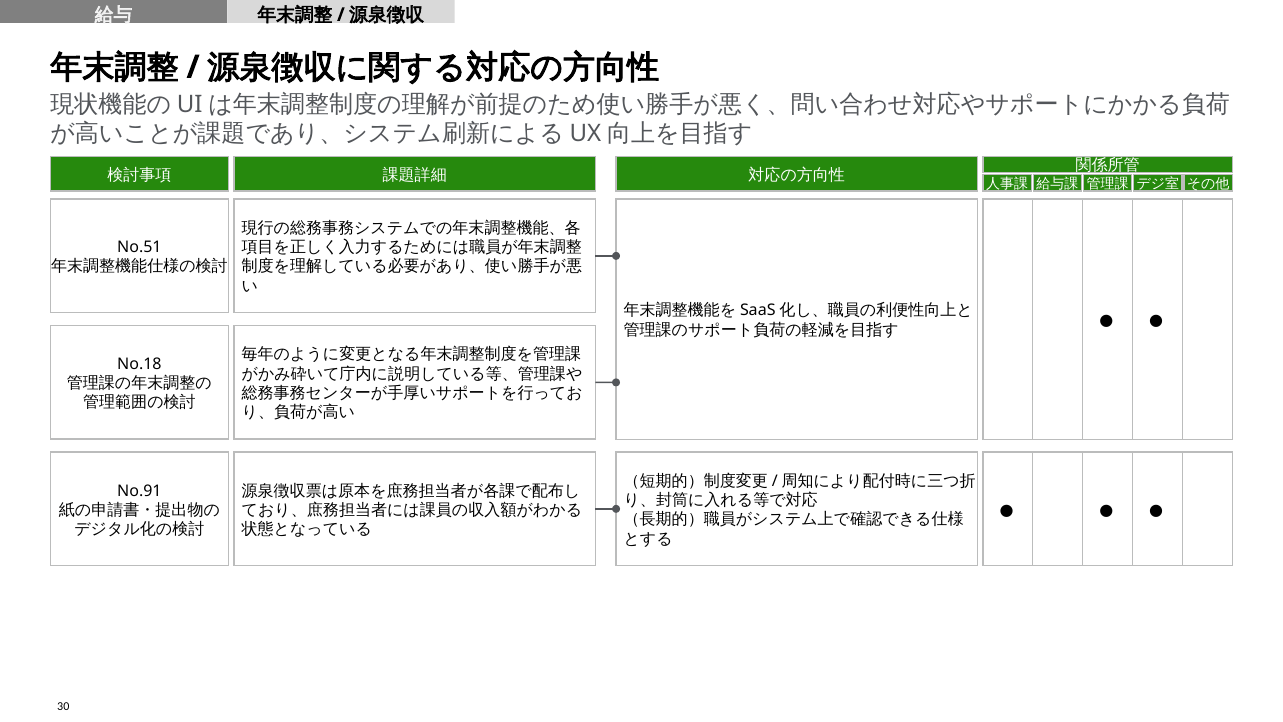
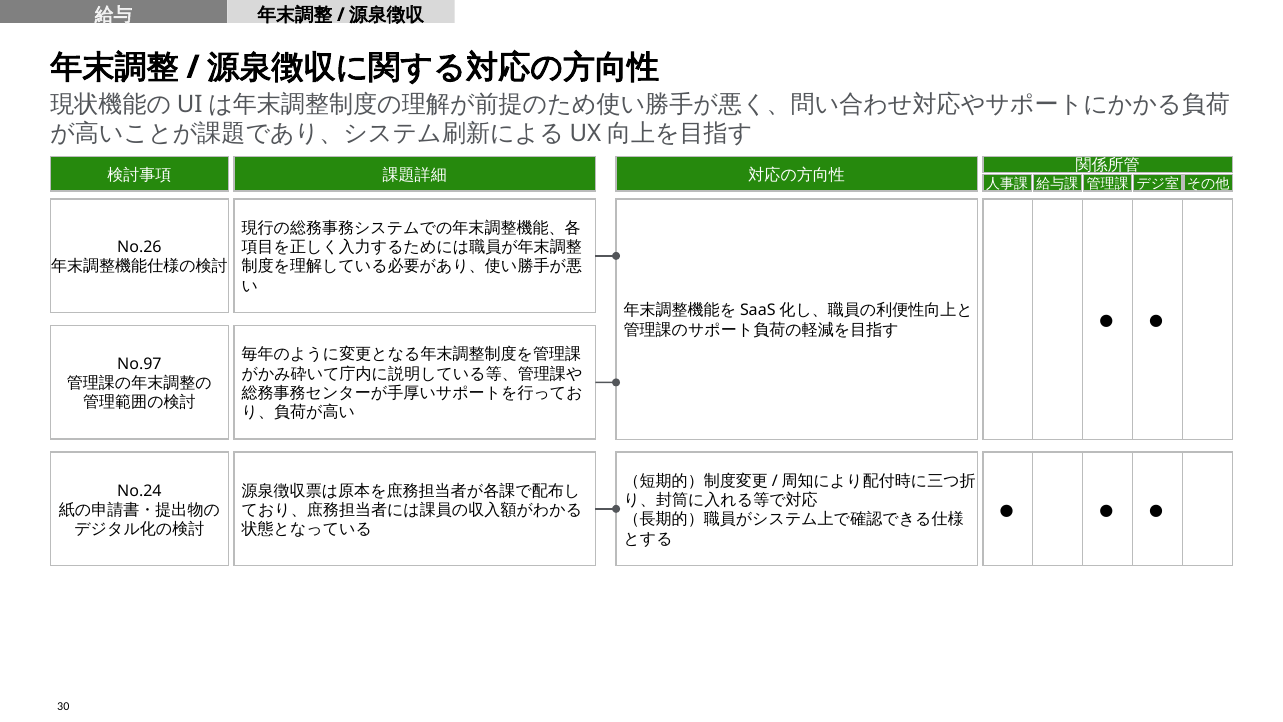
No.51: No.51 -> No.26
No.18: No.18 -> No.97
No.91: No.91 -> No.24
